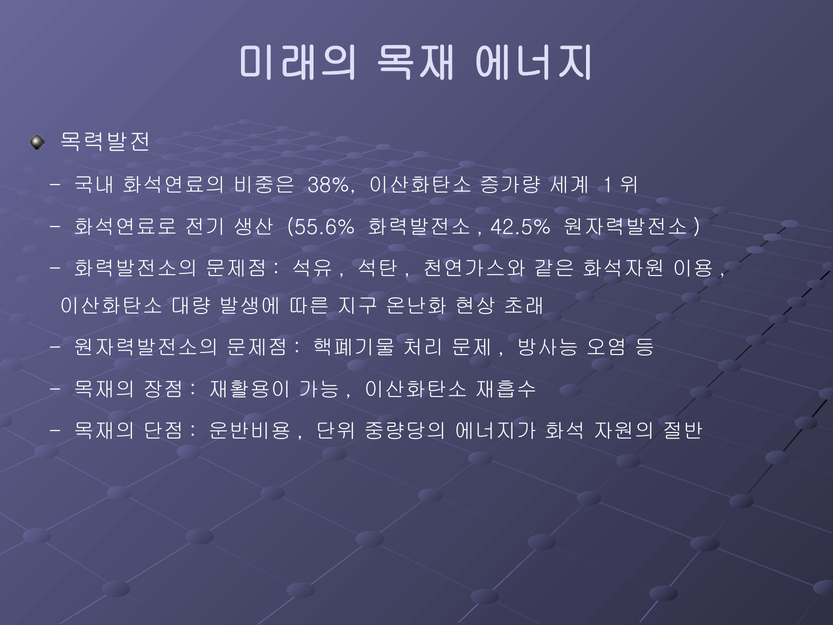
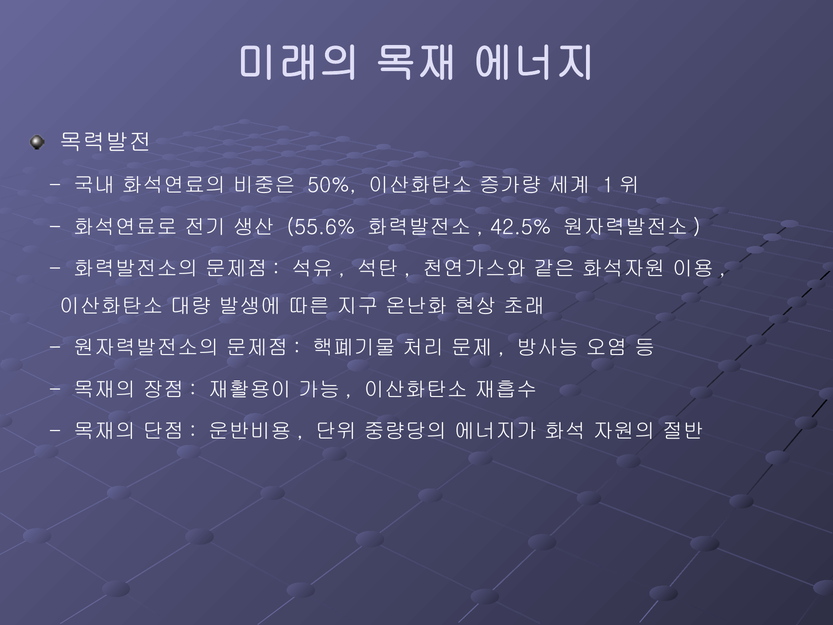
38%: 38% -> 50%
